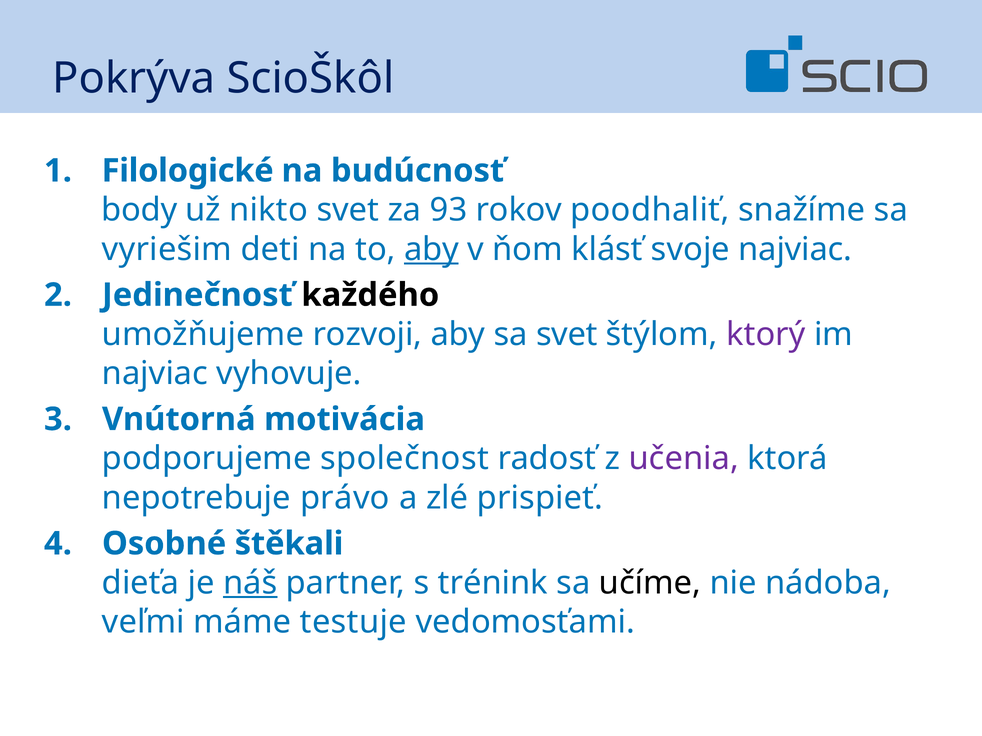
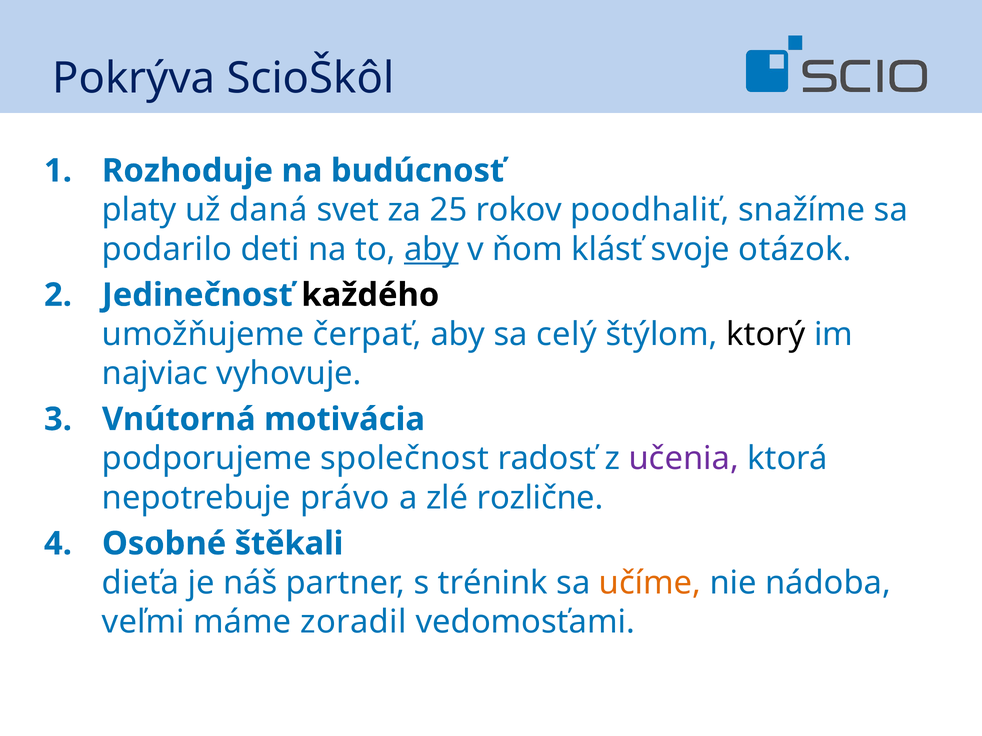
Filologické: Filologické -> Rozhoduje
body: body -> platy
nikto: nikto -> daná
93: 93 -> 25
vyriešim: vyriešim -> podarilo
svoje najviac: najviac -> otázok
rozvoji: rozvoji -> čerpať
sa svet: svet -> celý
ktorý colour: purple -> black
prispieť: prispieť -> rozlične
náš underline: present -> none
učíme colour: black -> orange
testuje: testuje -> zoradil
